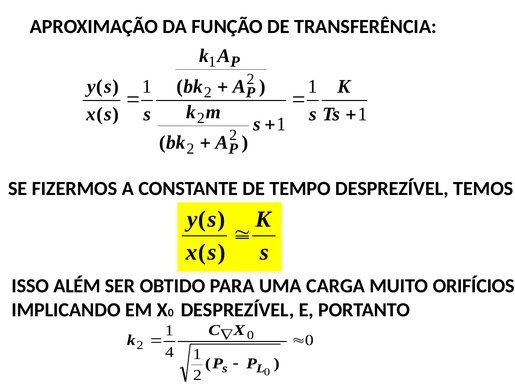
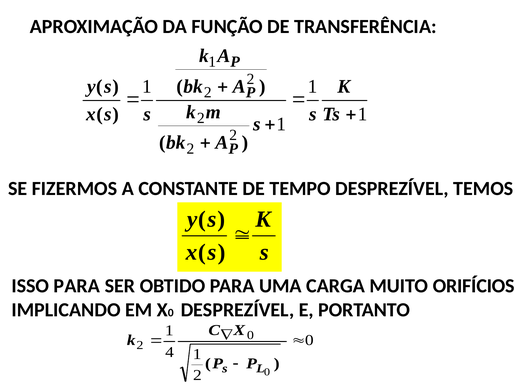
ISSO ALÉM: ALÉM -> PARA
